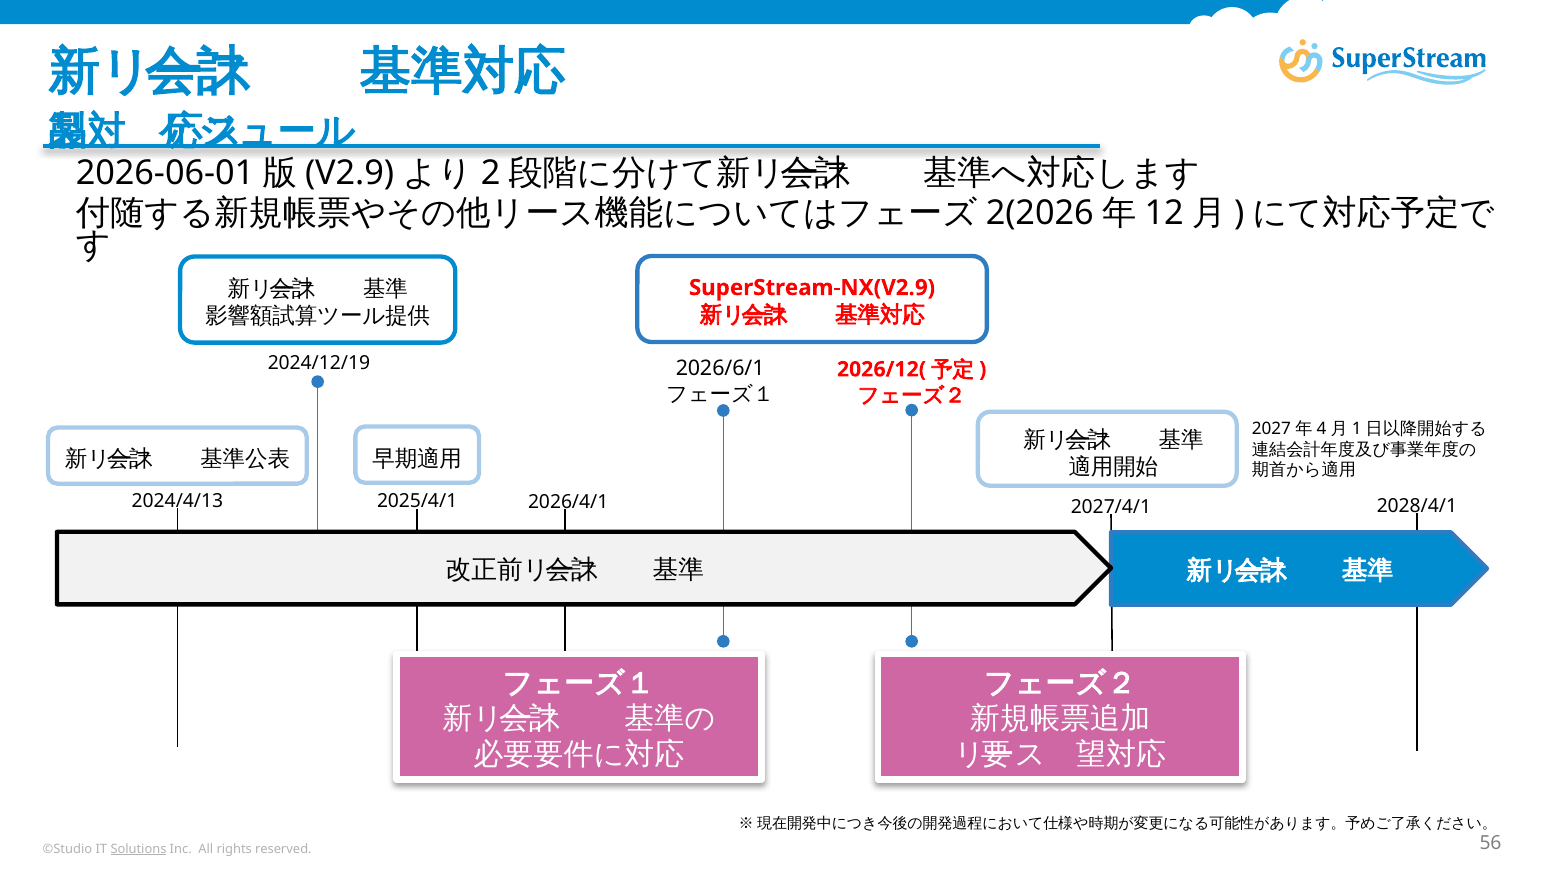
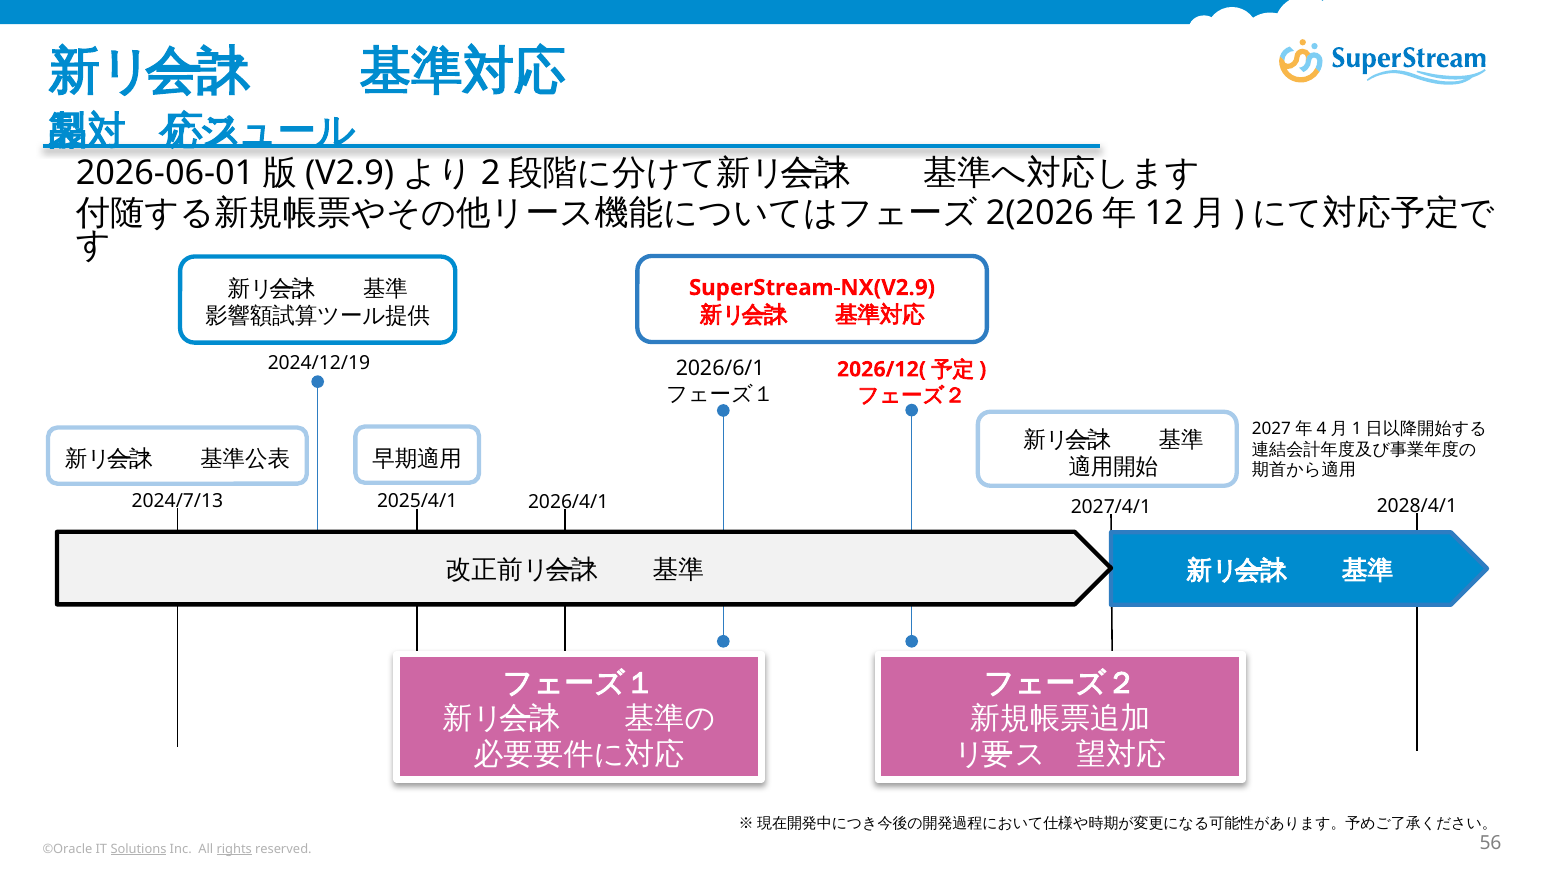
2024/4/13: 2024/4/13 -> 2024/7/13
©Studio: ©Studio -> ©Oracle
rights underline: none -> present
